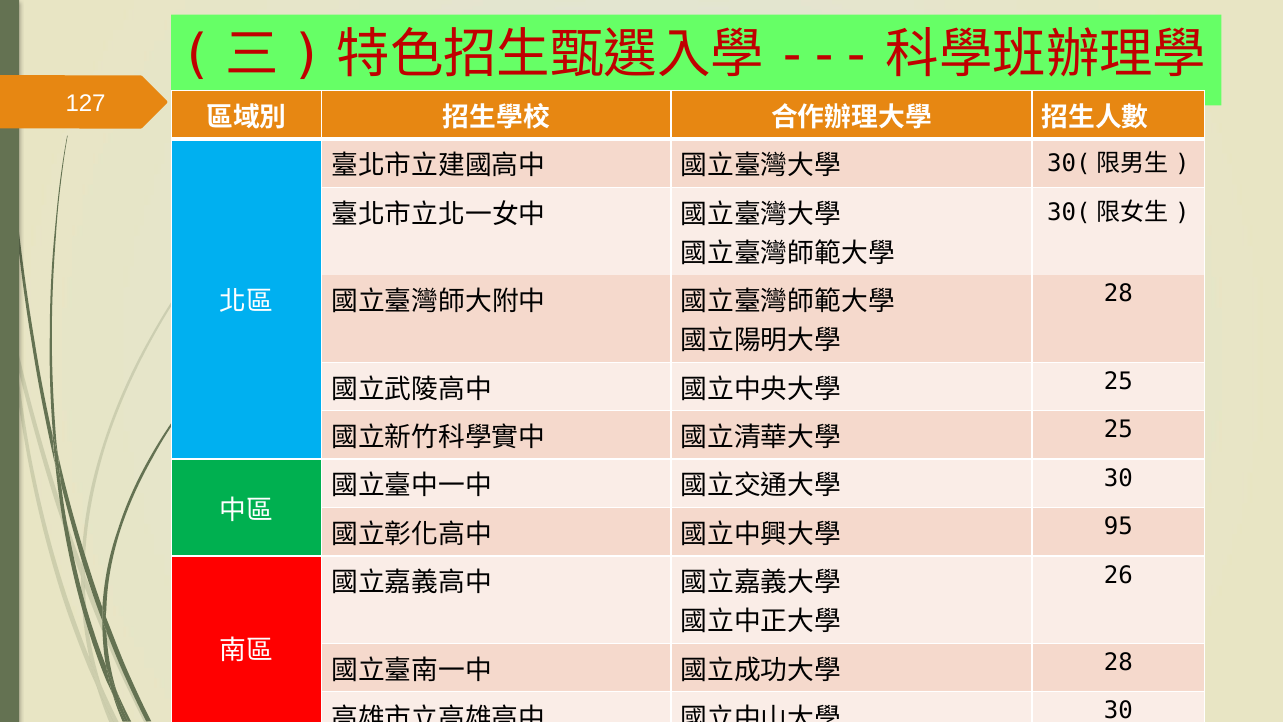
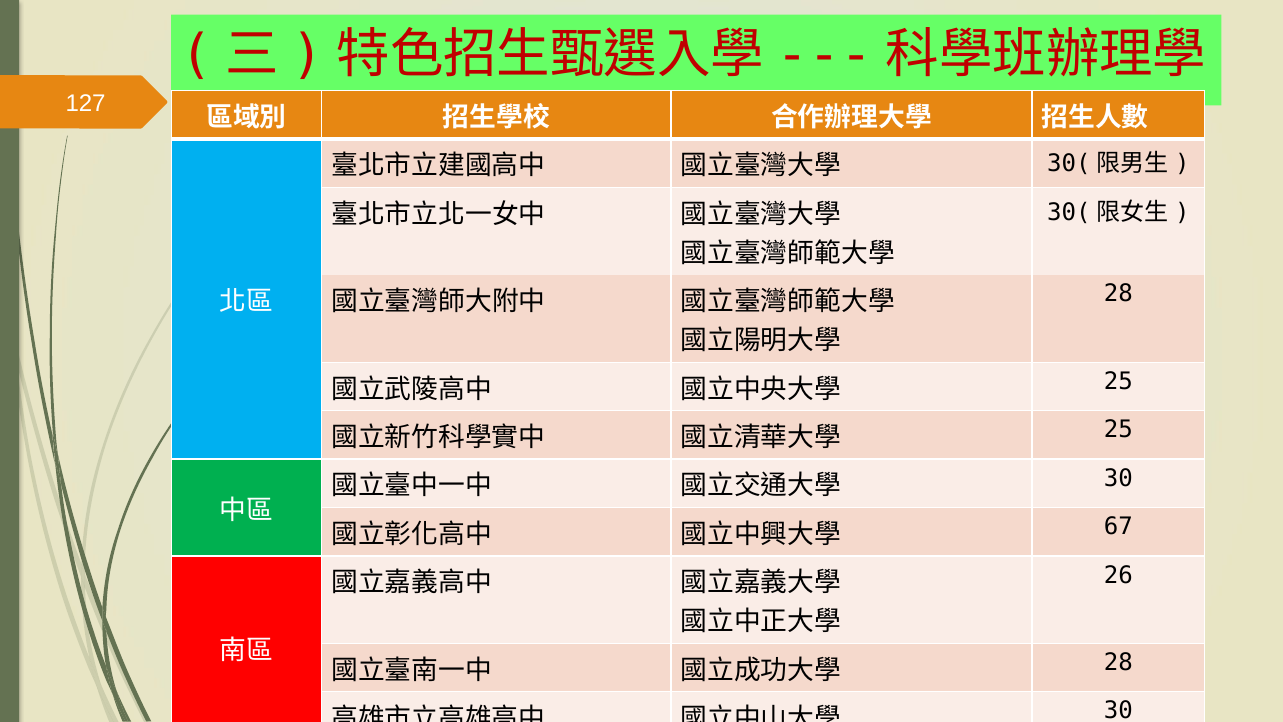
95: 95 -> 67
